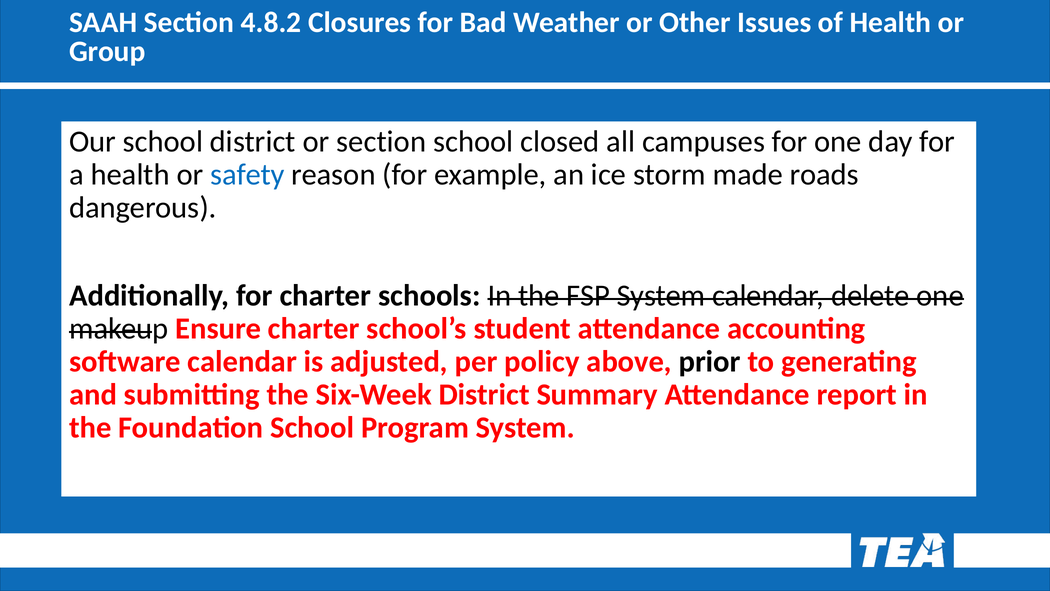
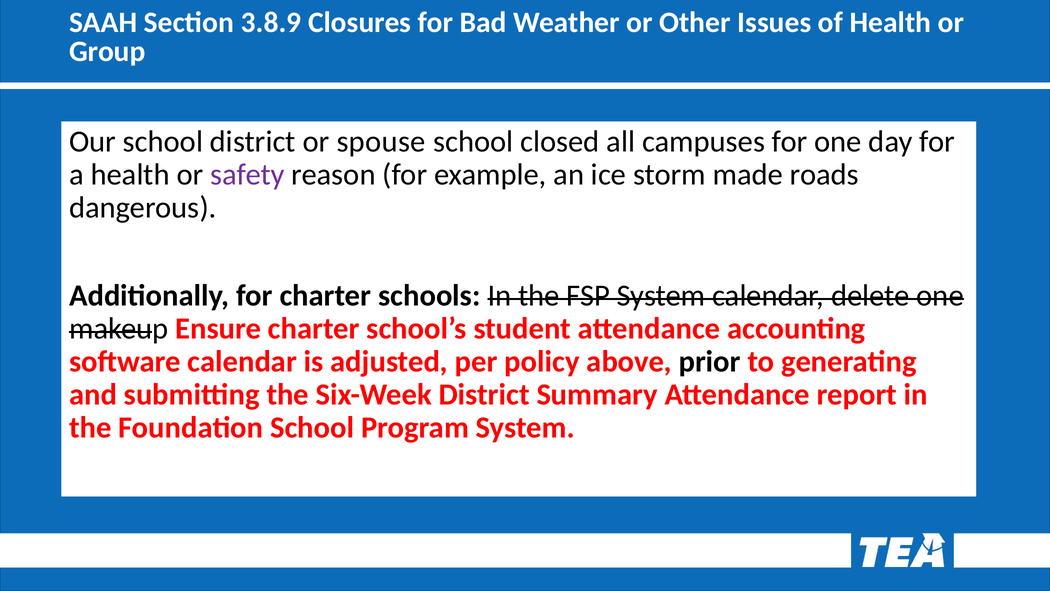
4.8.2: 4.8.2 -> 3.8.9
or section: section -> spouse
safety colour: blue -> purple
